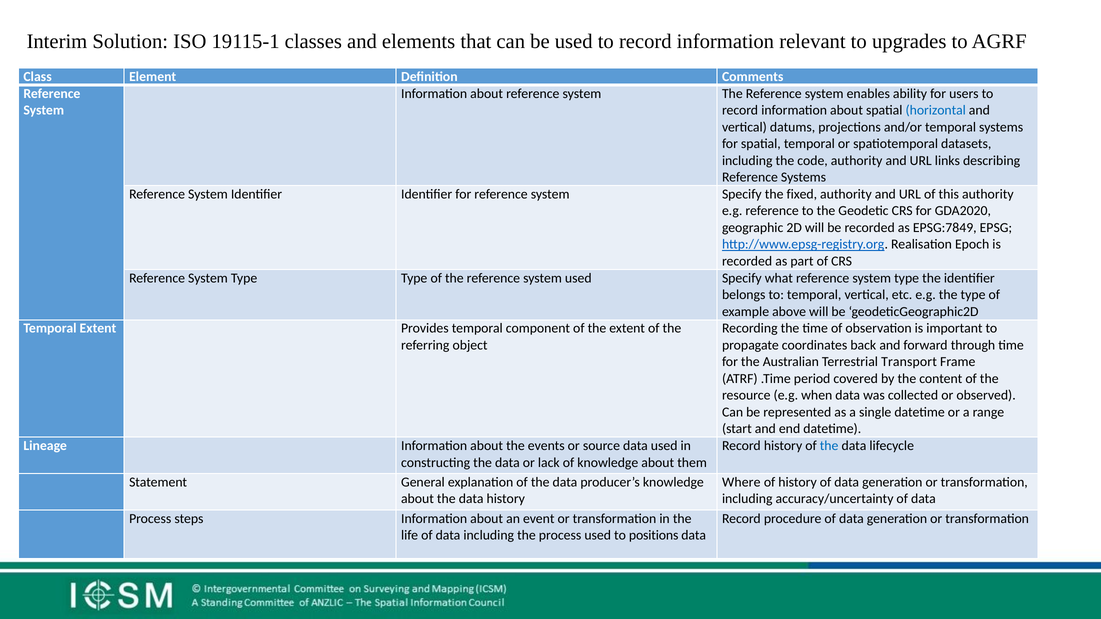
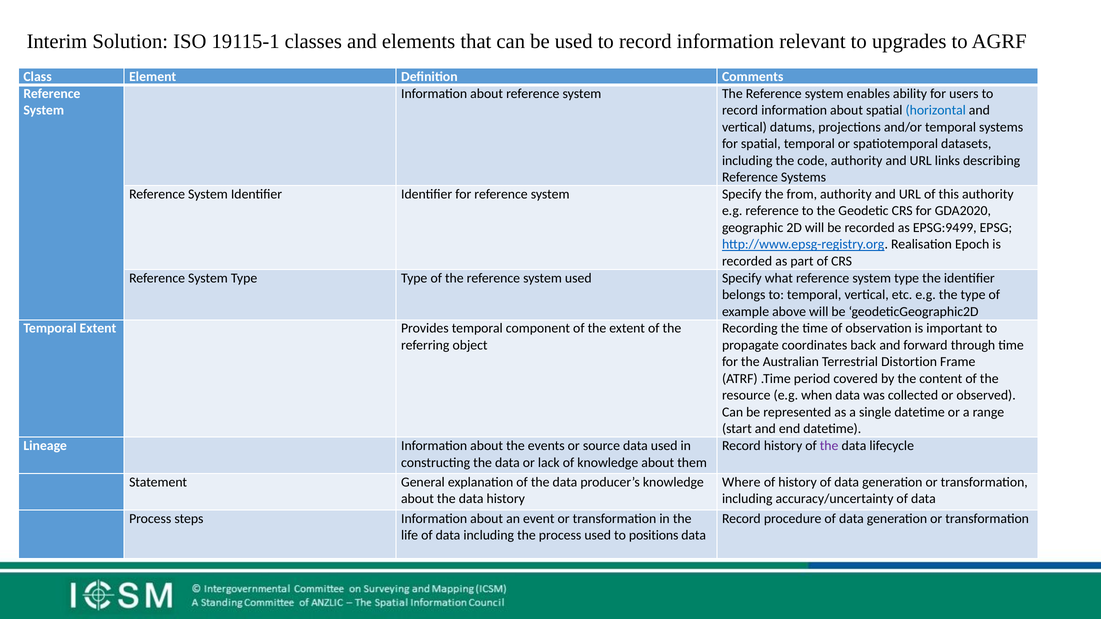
fixed: fixed -> from
EPSG:7849: EPSG:7849 -> EPSG:9499
Transport: Transport -> Distortion
the at (829, 446) colour: blue -> purple
